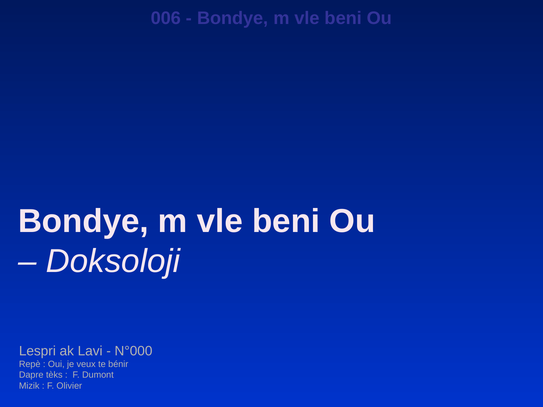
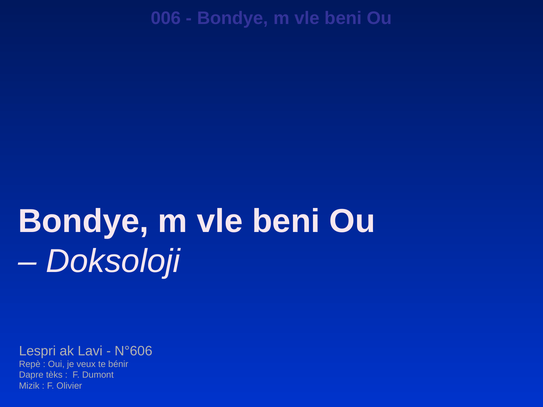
N°000: N°000 -> N°606
